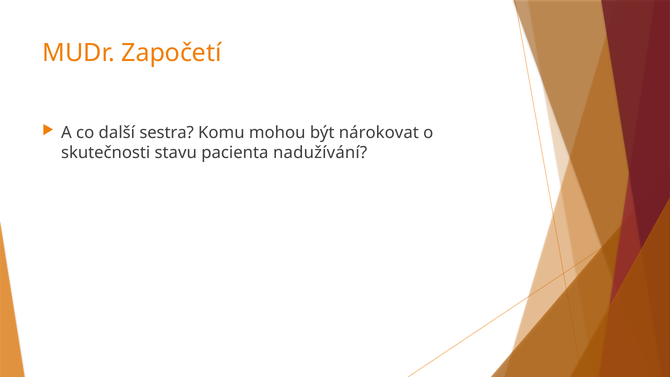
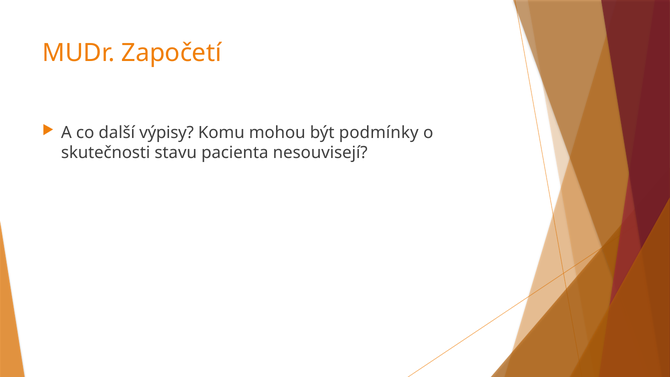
sestra: sestra -> výpisy
nárokovat: nárokovat -> podmínky
nadužívání: nadužívání -> nesouvisejí
